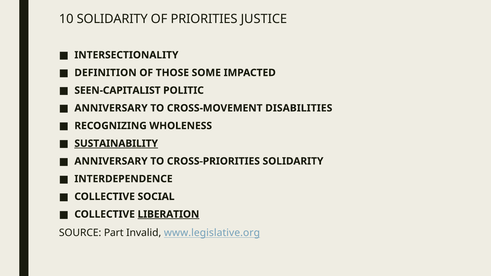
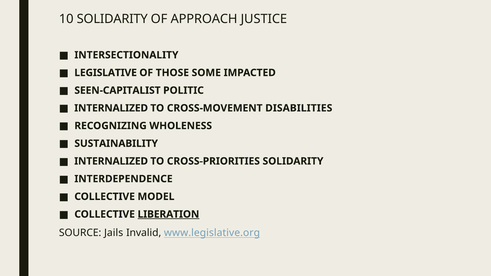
PRIORITIES: PRIORITIES -> APPROACH
DEFINITION: DEFINITION -> LEGISLATIVE
ANNIVERSARY at (111, 108): ANNIVERSARY -> INTERNALIZED
SUSTAINABILITY underline: present -> none
ANNIVERSARY at (111, 161): ANNIVERSARY -> INTERNALIZED
SOCIAL: SOCIAL -> MODEL
Part: Part -> Jails
